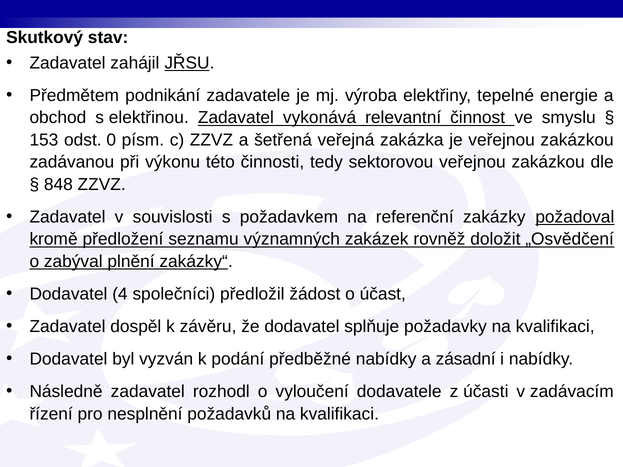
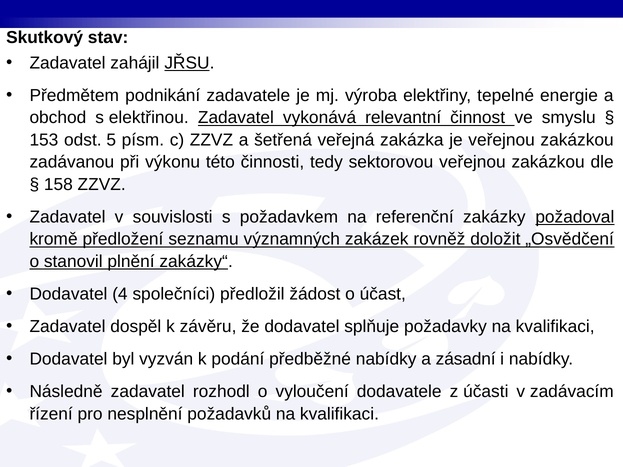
0: 0 -> 5
848: 848 -> 158
zabýval: zabýval -> stanovil
